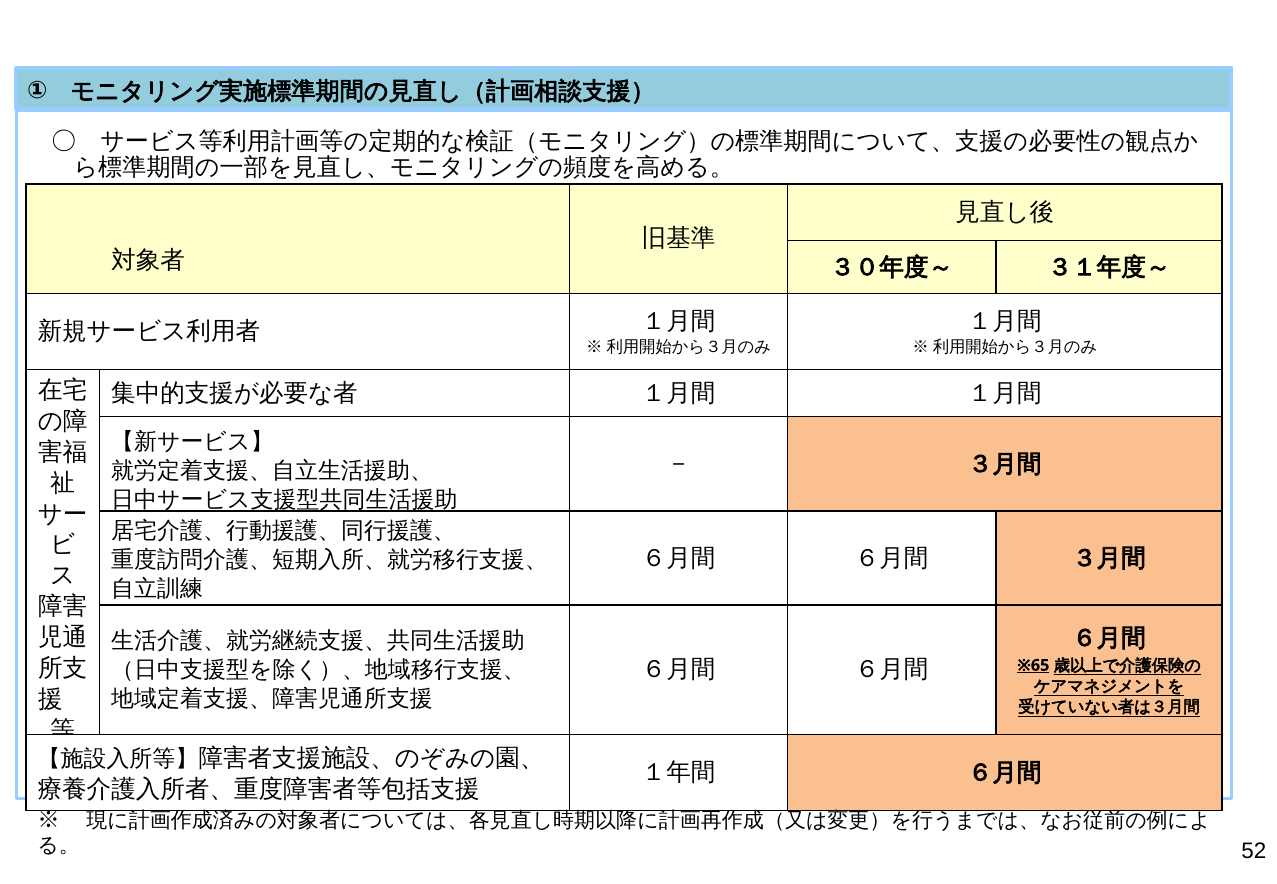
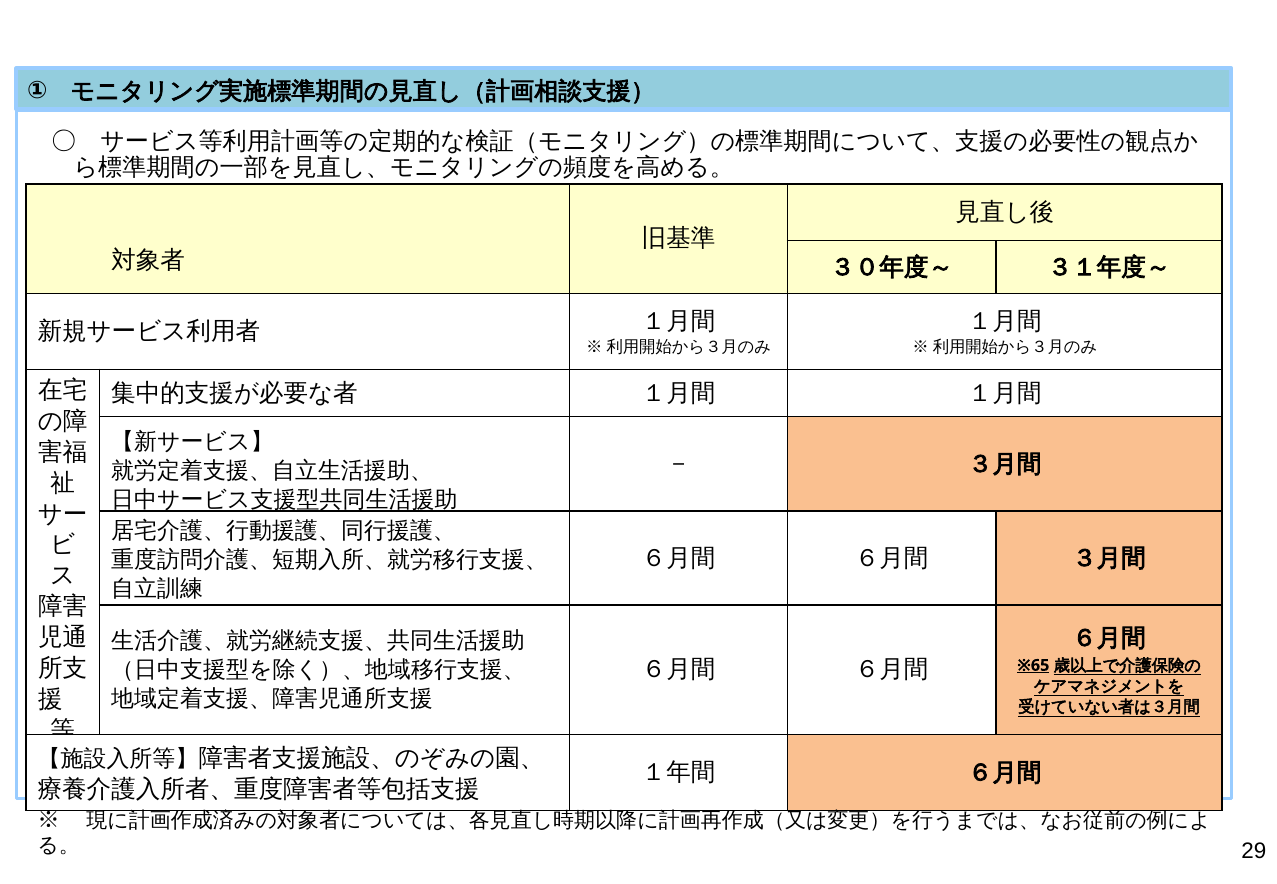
52: 52 -> 29
